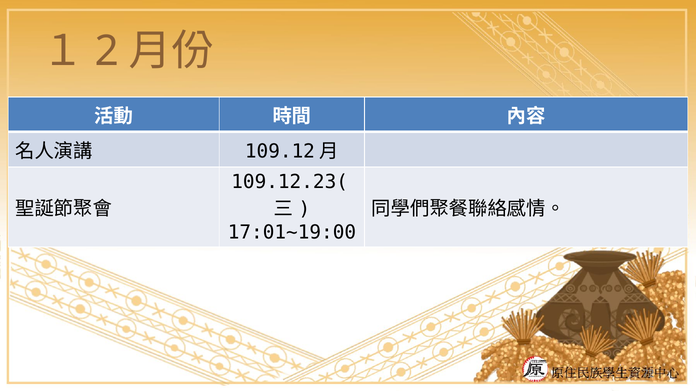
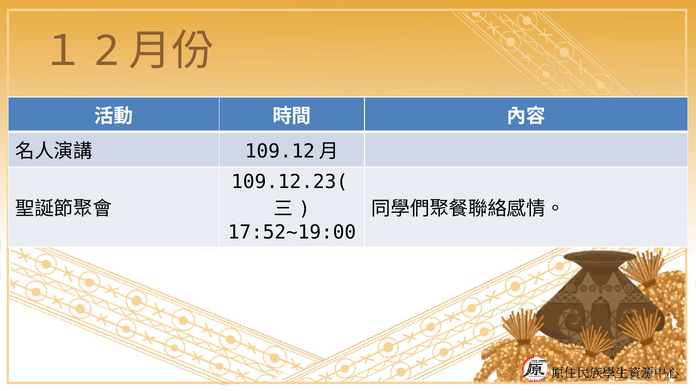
17:01~19:00: 17:01~19:00 -> 17:52~19:00
